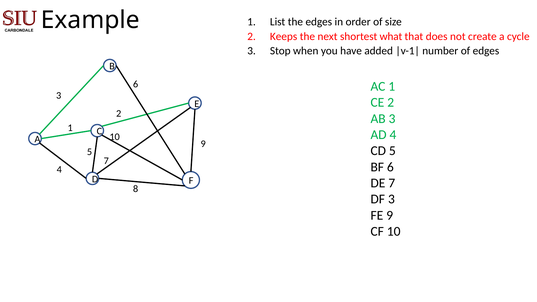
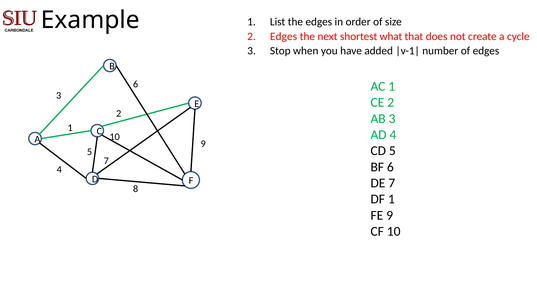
2 Keeps: Keeps -> Edges
DF 3: 3 -> 1
